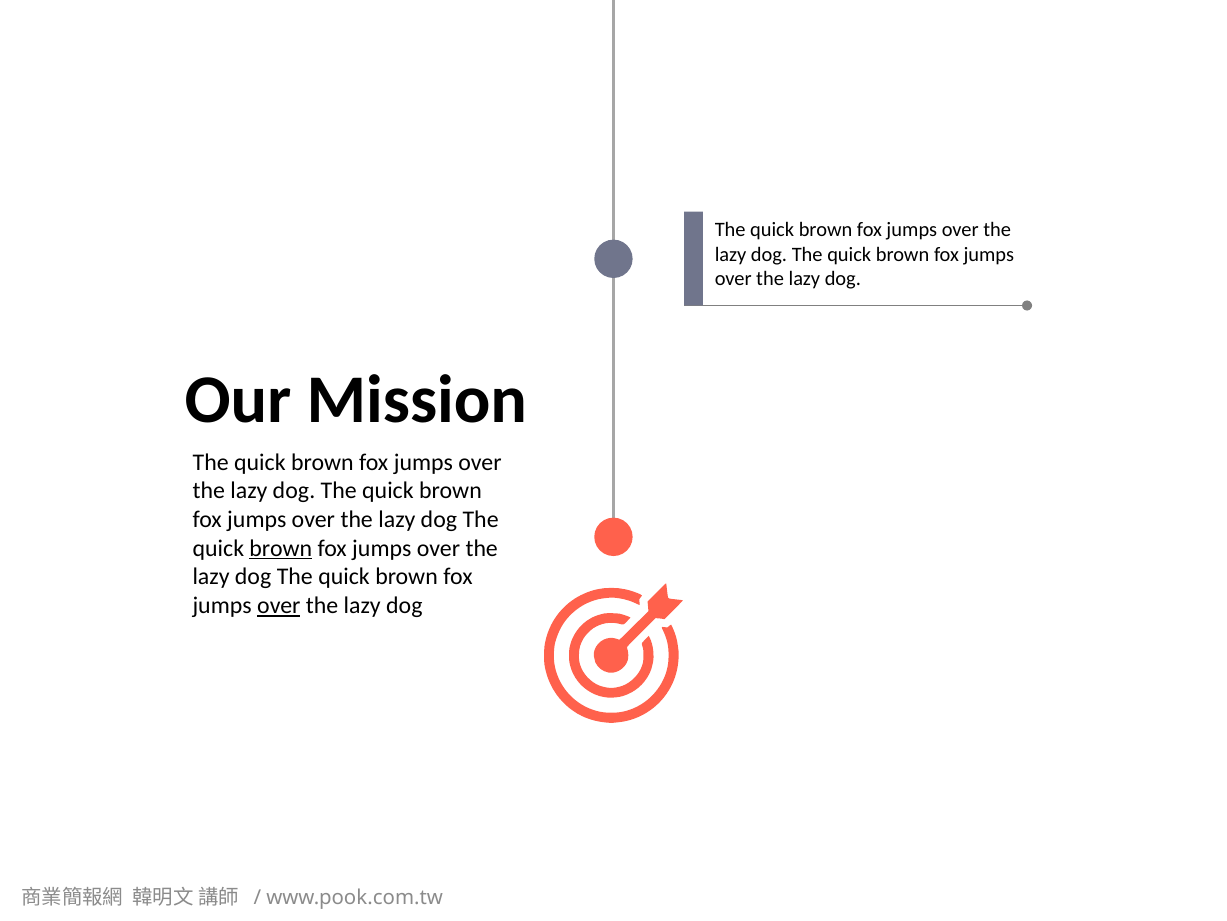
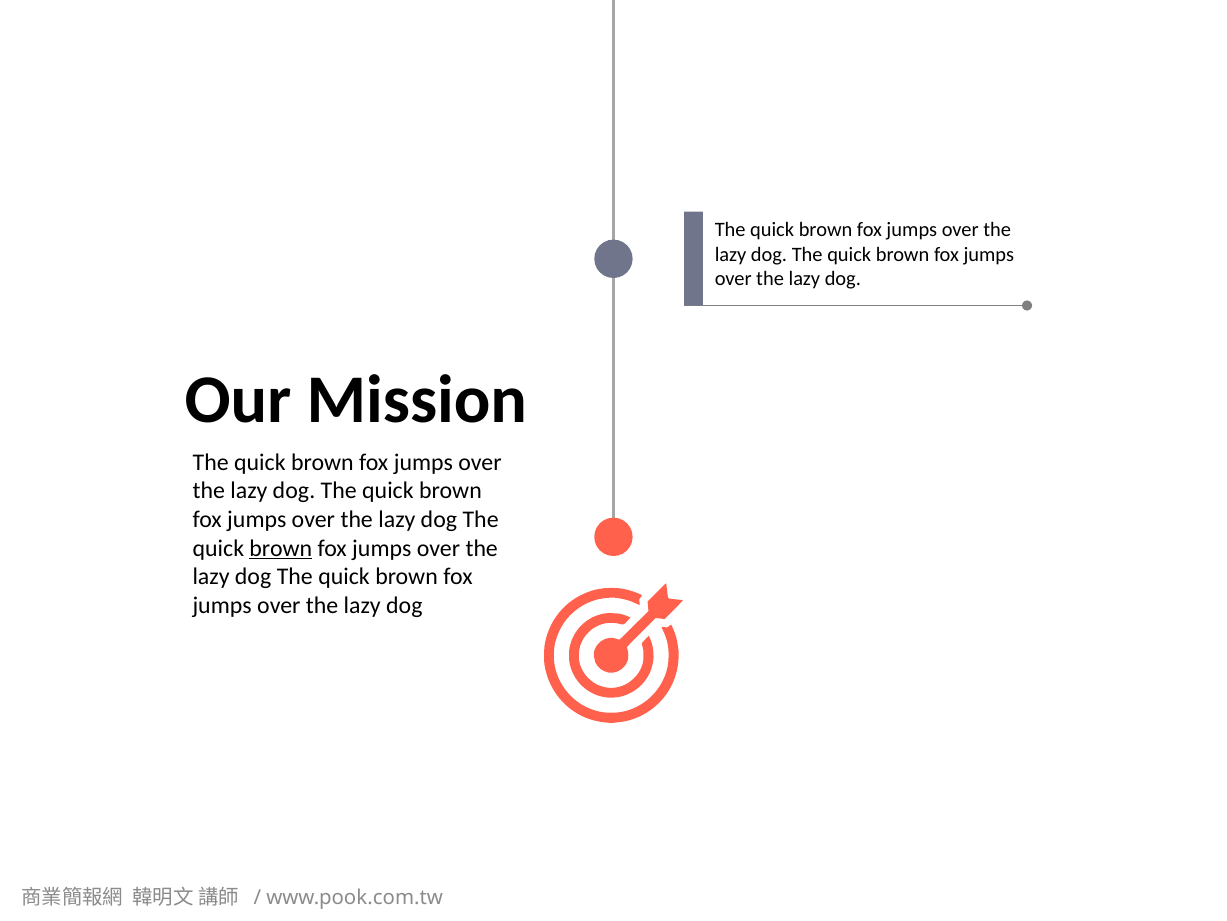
over at (279, 605) underline: present -> none
